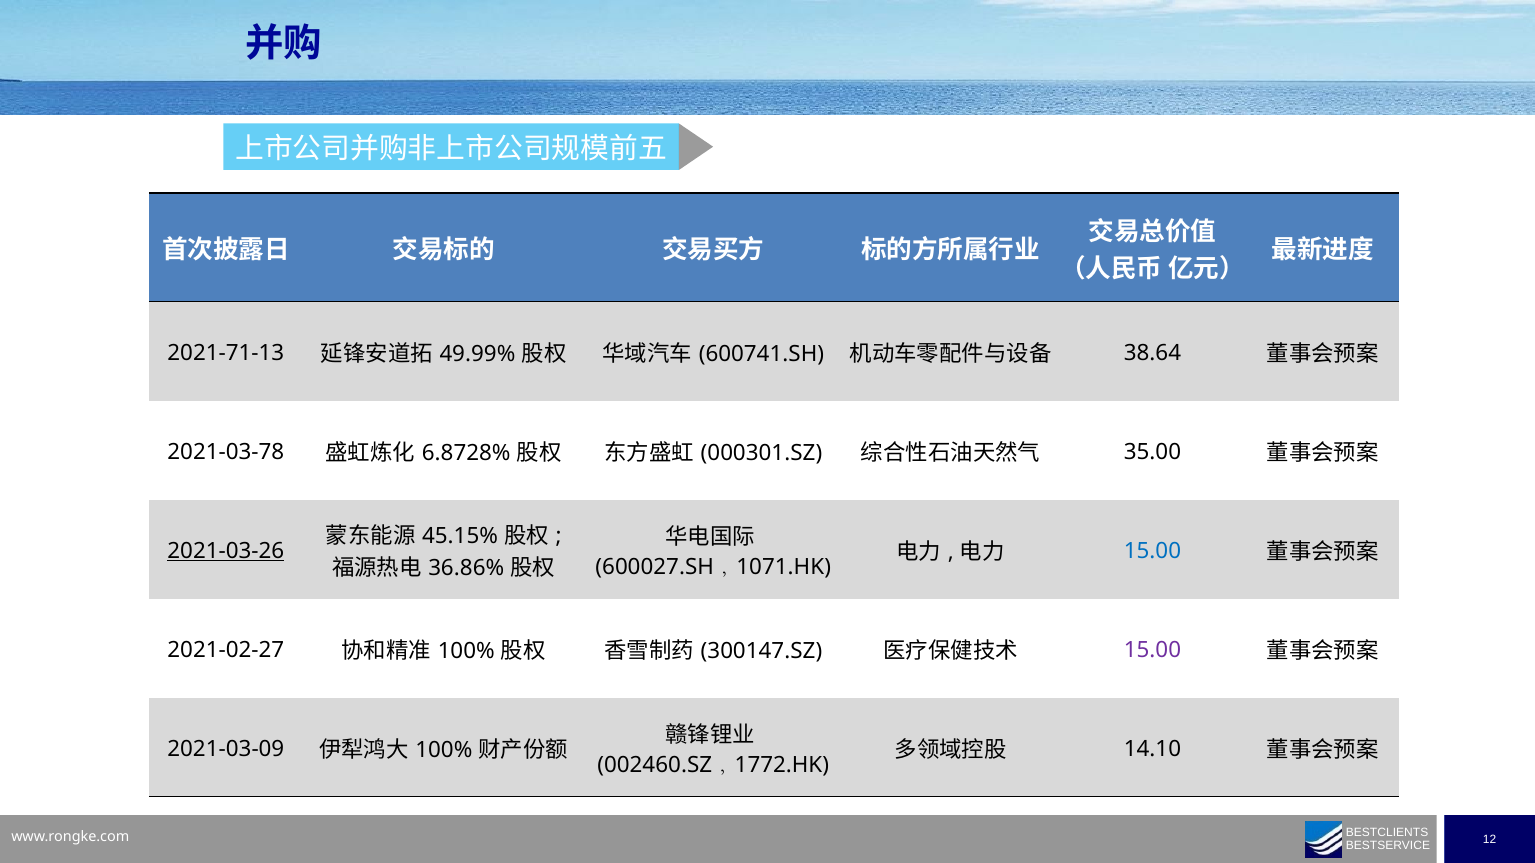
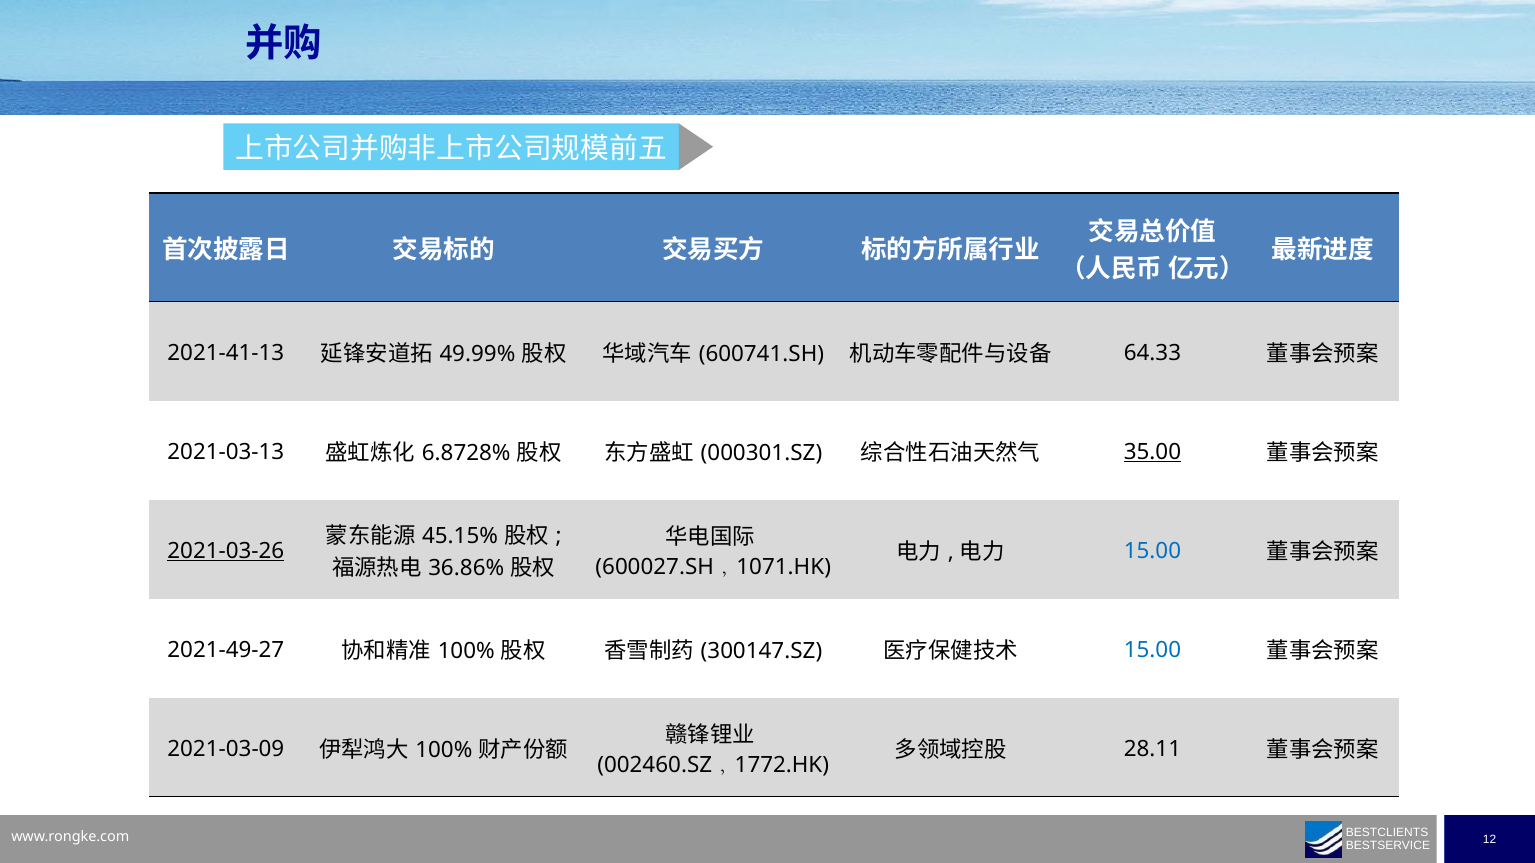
2021-71-13: 2021-71-13 -> 2021-41-13
38.64: 38.64 -> 64.33
2021-03-78: 2021-03-78 -> 2021-03-13
35.00 underline: none -> present
2021-02-27: 2021-02-27 -> 2021-49-27
15.00 at (1152, 650) colour: purple -> blue
14.10: 14.10 -> 28.11
